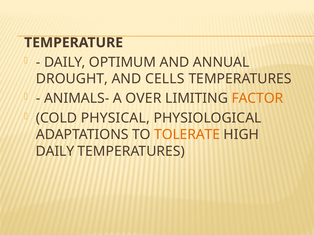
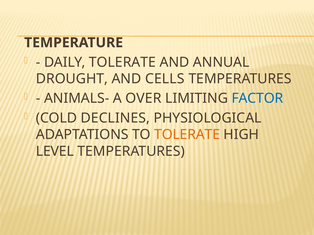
DAILY OPTIMUM: OPTIMUM -> TOLERATE
FACTOR colour: orange -> blue
PHYSICAL: PHYSICAL -> DECLINES
DAILY at (55, 152): DAILY -> LEVEL
